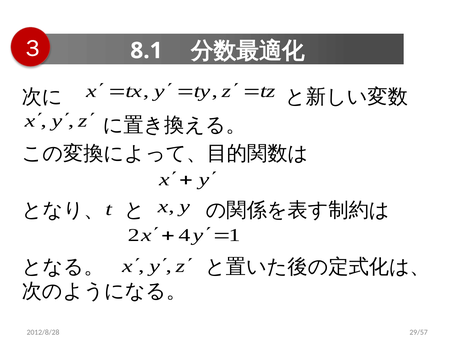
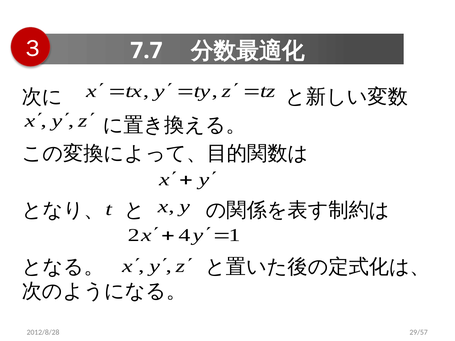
8.1: 8.1 -> 7.7
